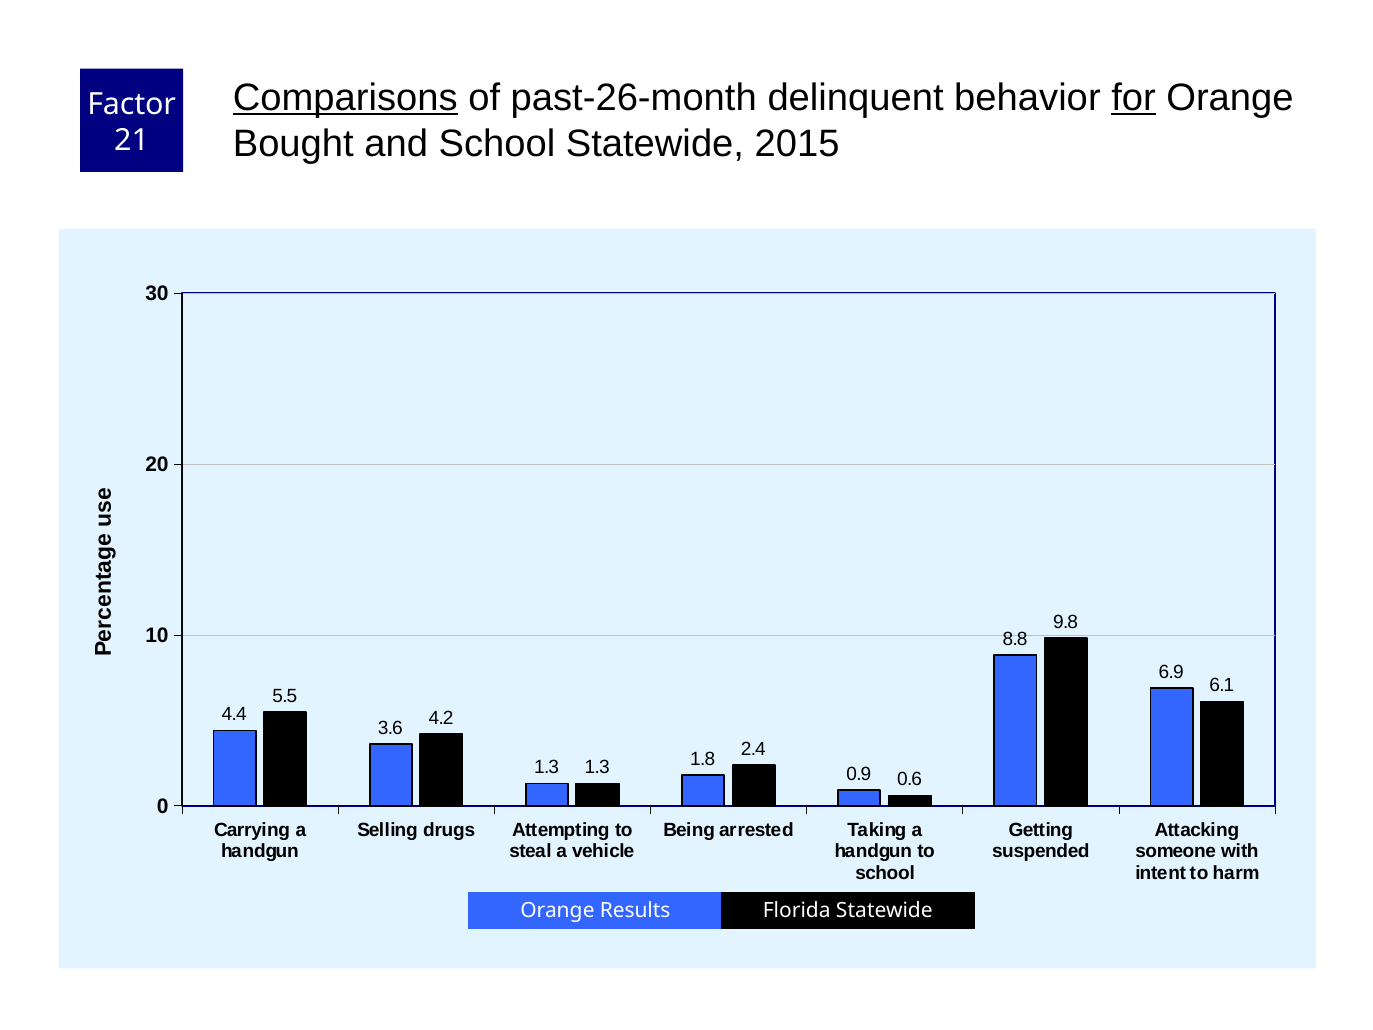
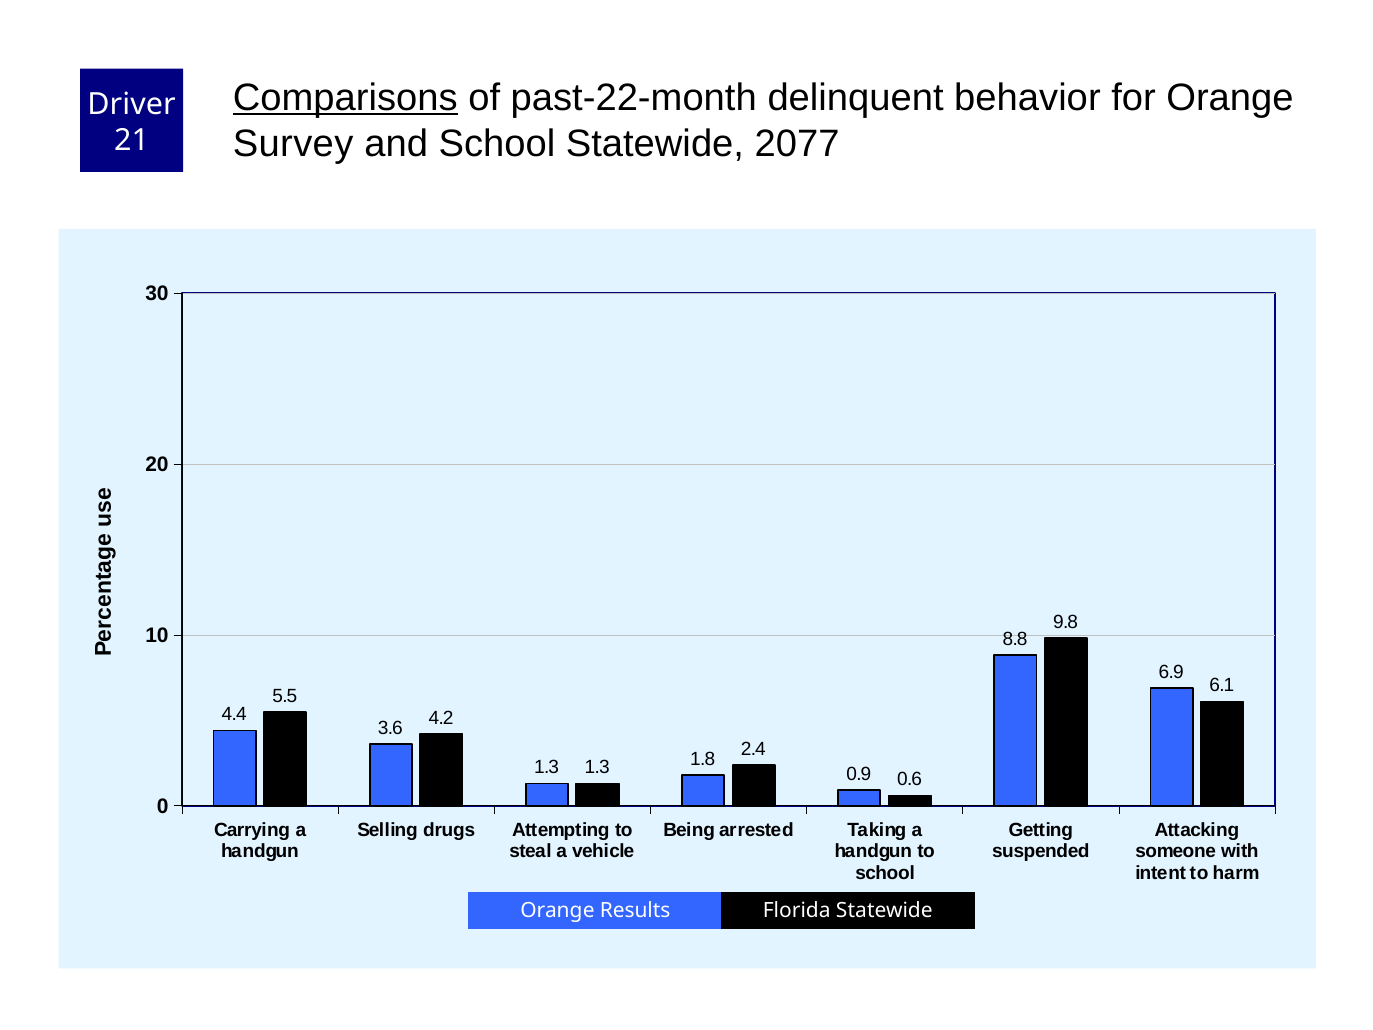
past-26-month: past-26-month -> past-22-month
for underline: present -> none
Factor: Factor -> Driver
Bought: Bought -> Survey
2015: 2015 -> 2077
